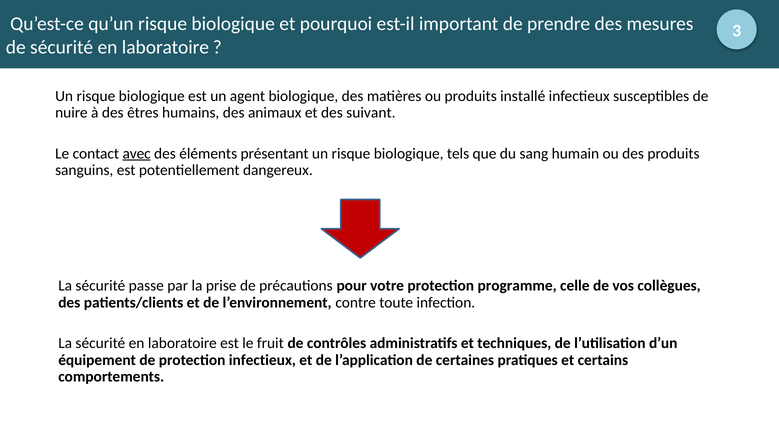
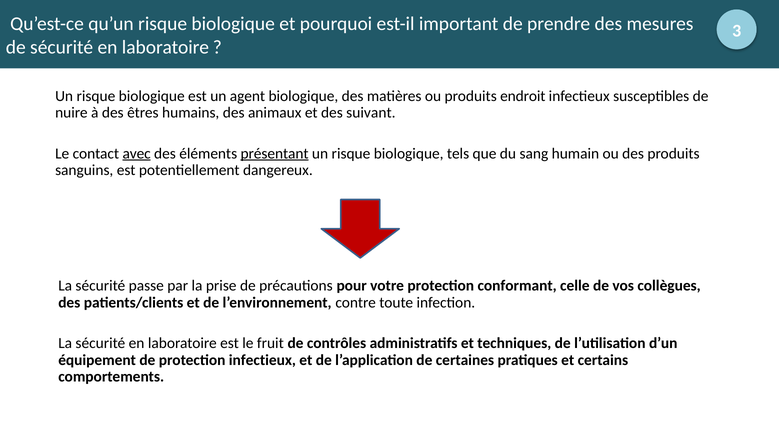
installé: installé -> endroit
présentant underline: none -> present
programme: programme -> conformant
